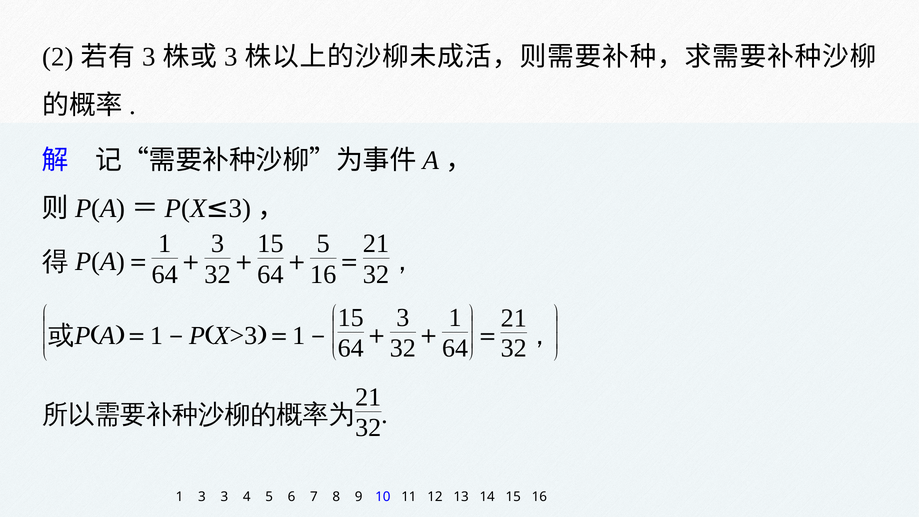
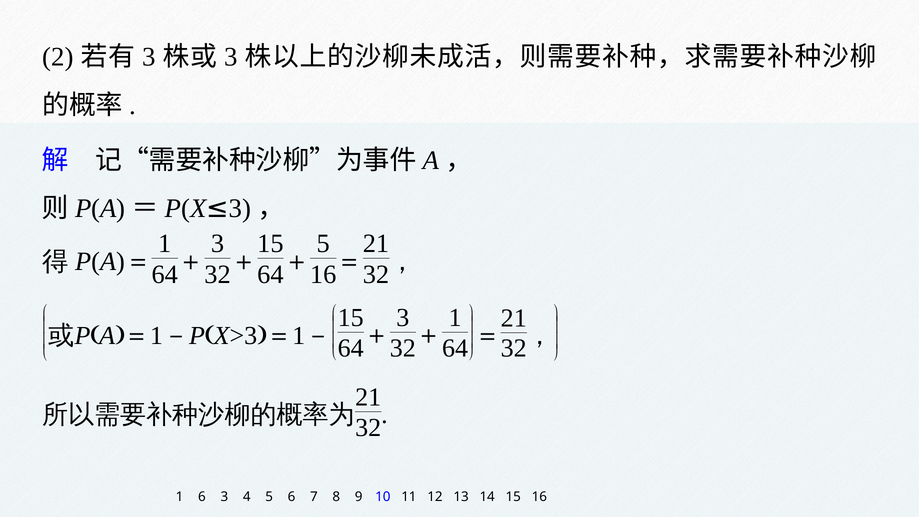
1 3: 3 -> 6
